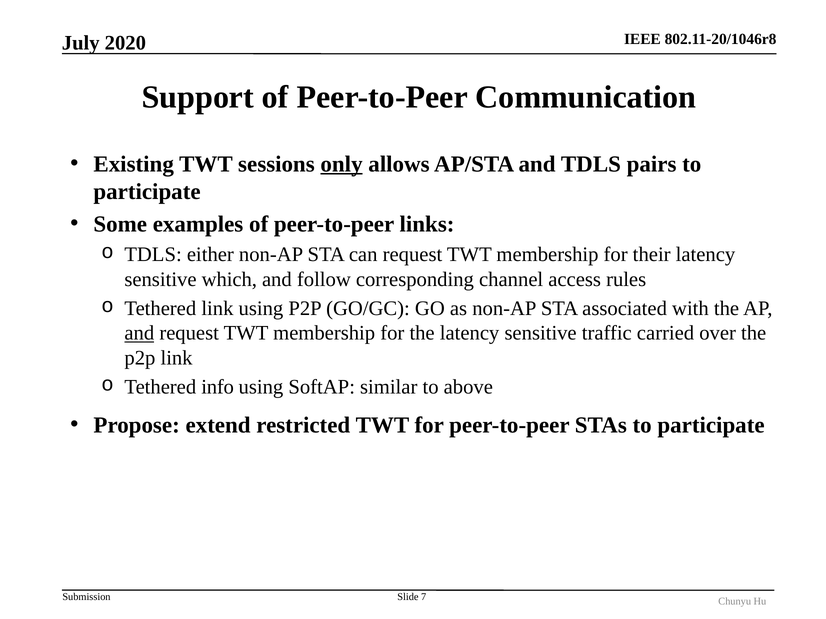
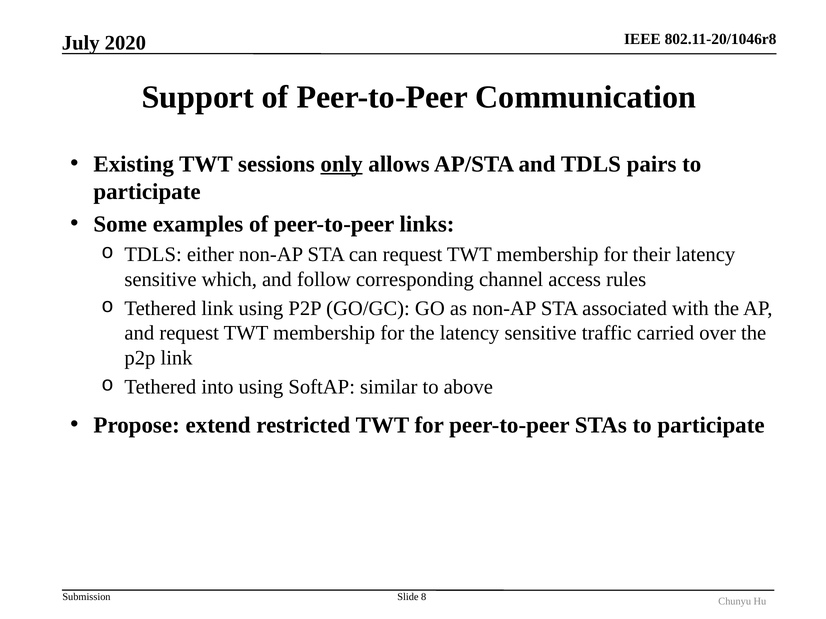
and at (139, 333) underline: present -> none
info: info -> into
7: 7 -> 8
